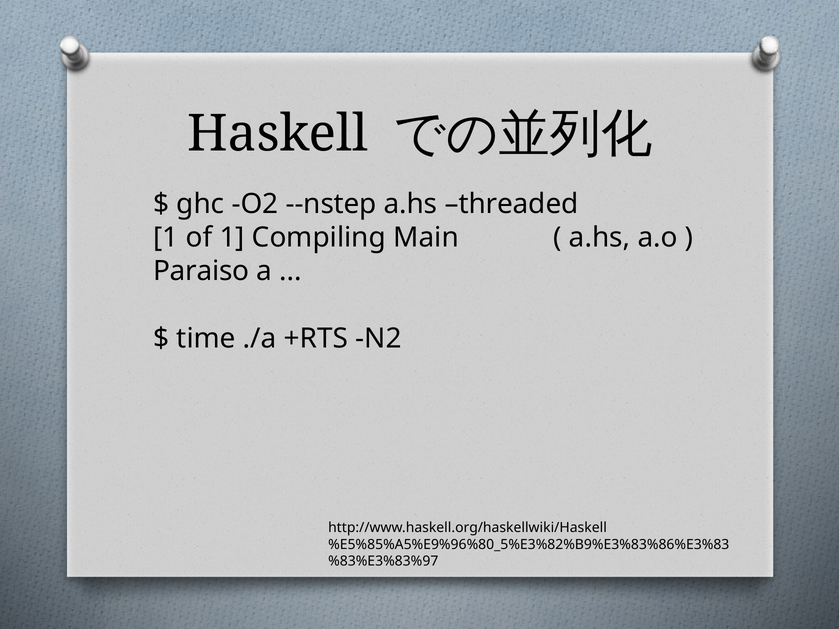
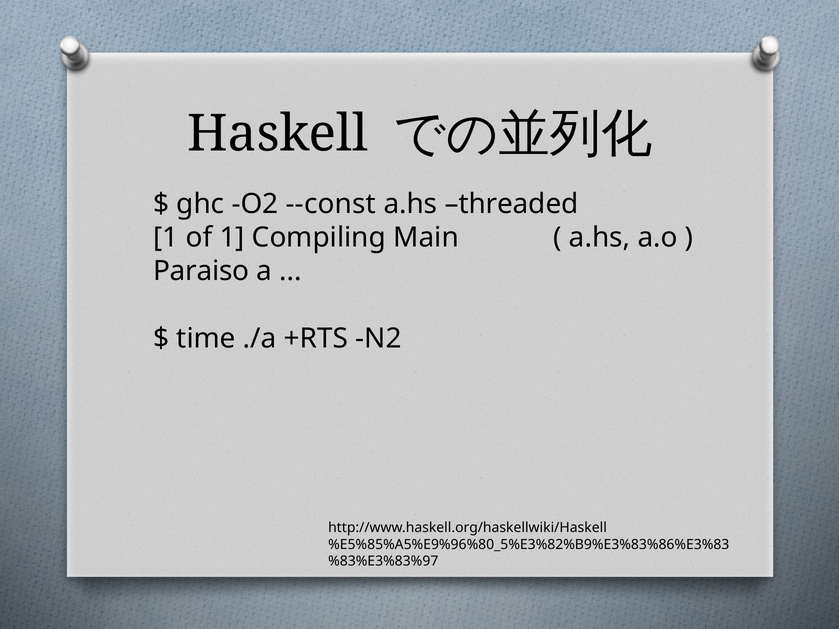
--nstep: --nstep -> --const
